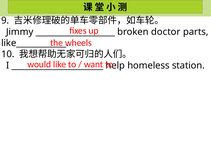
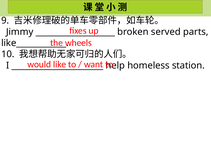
doctor: doctor -> served
